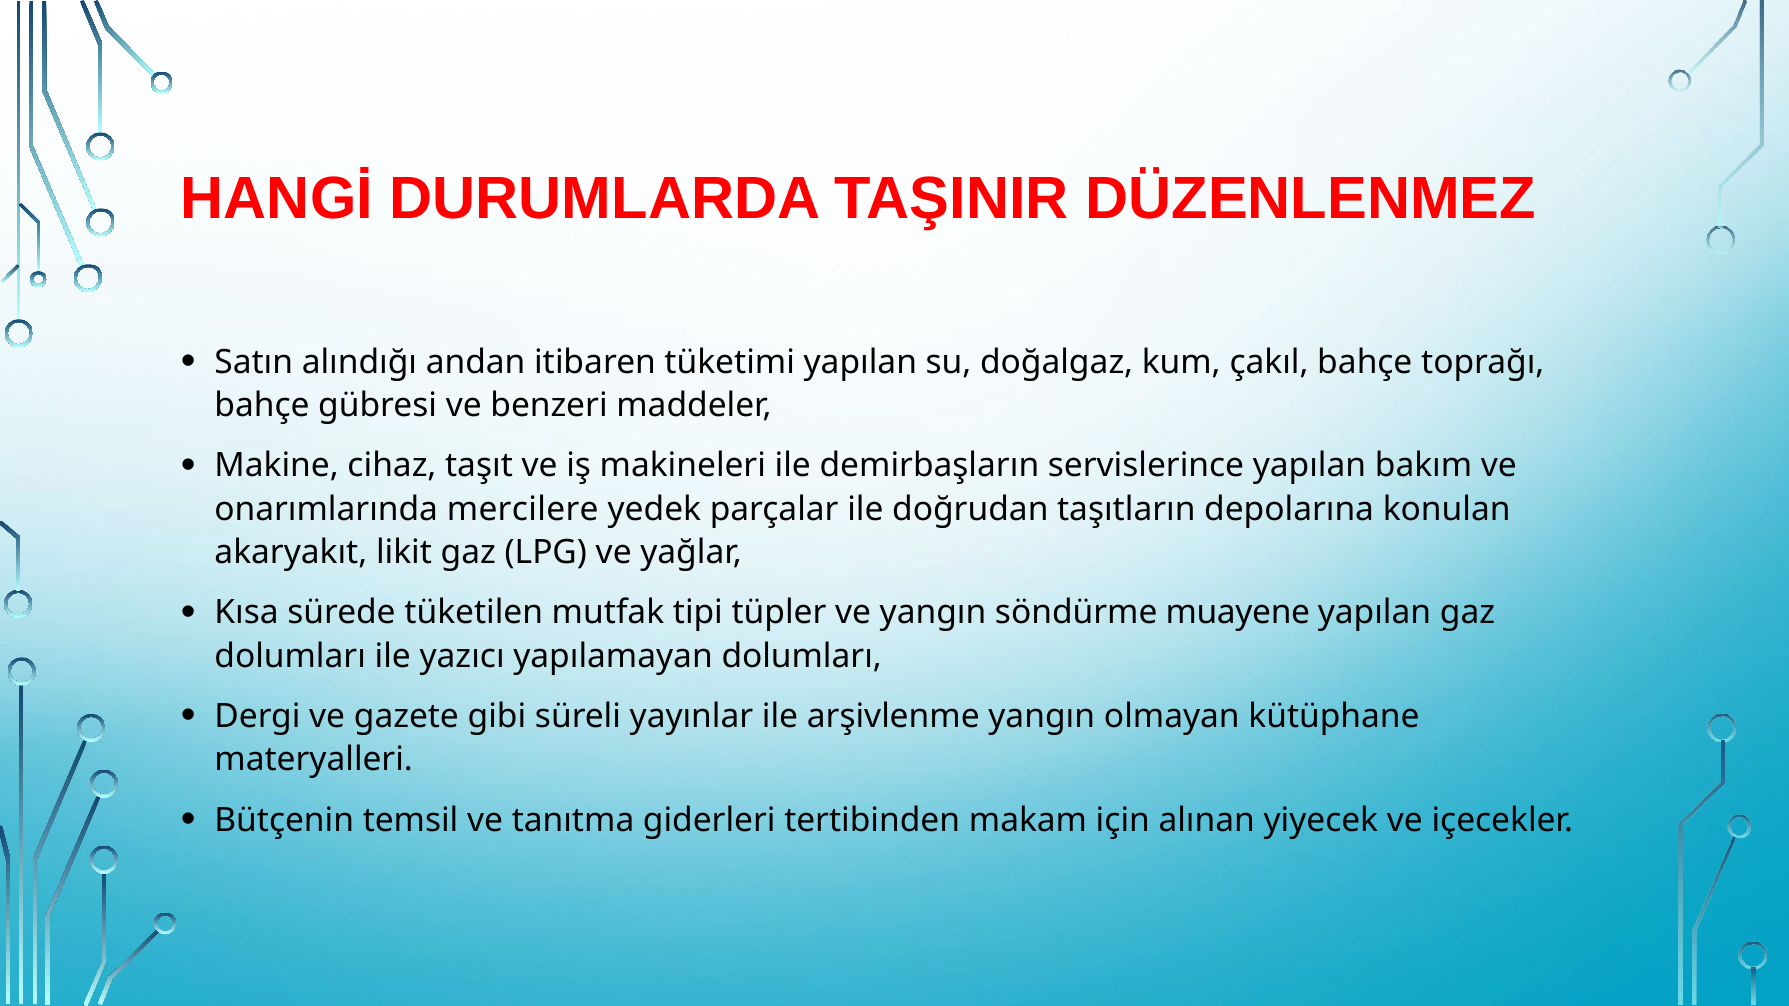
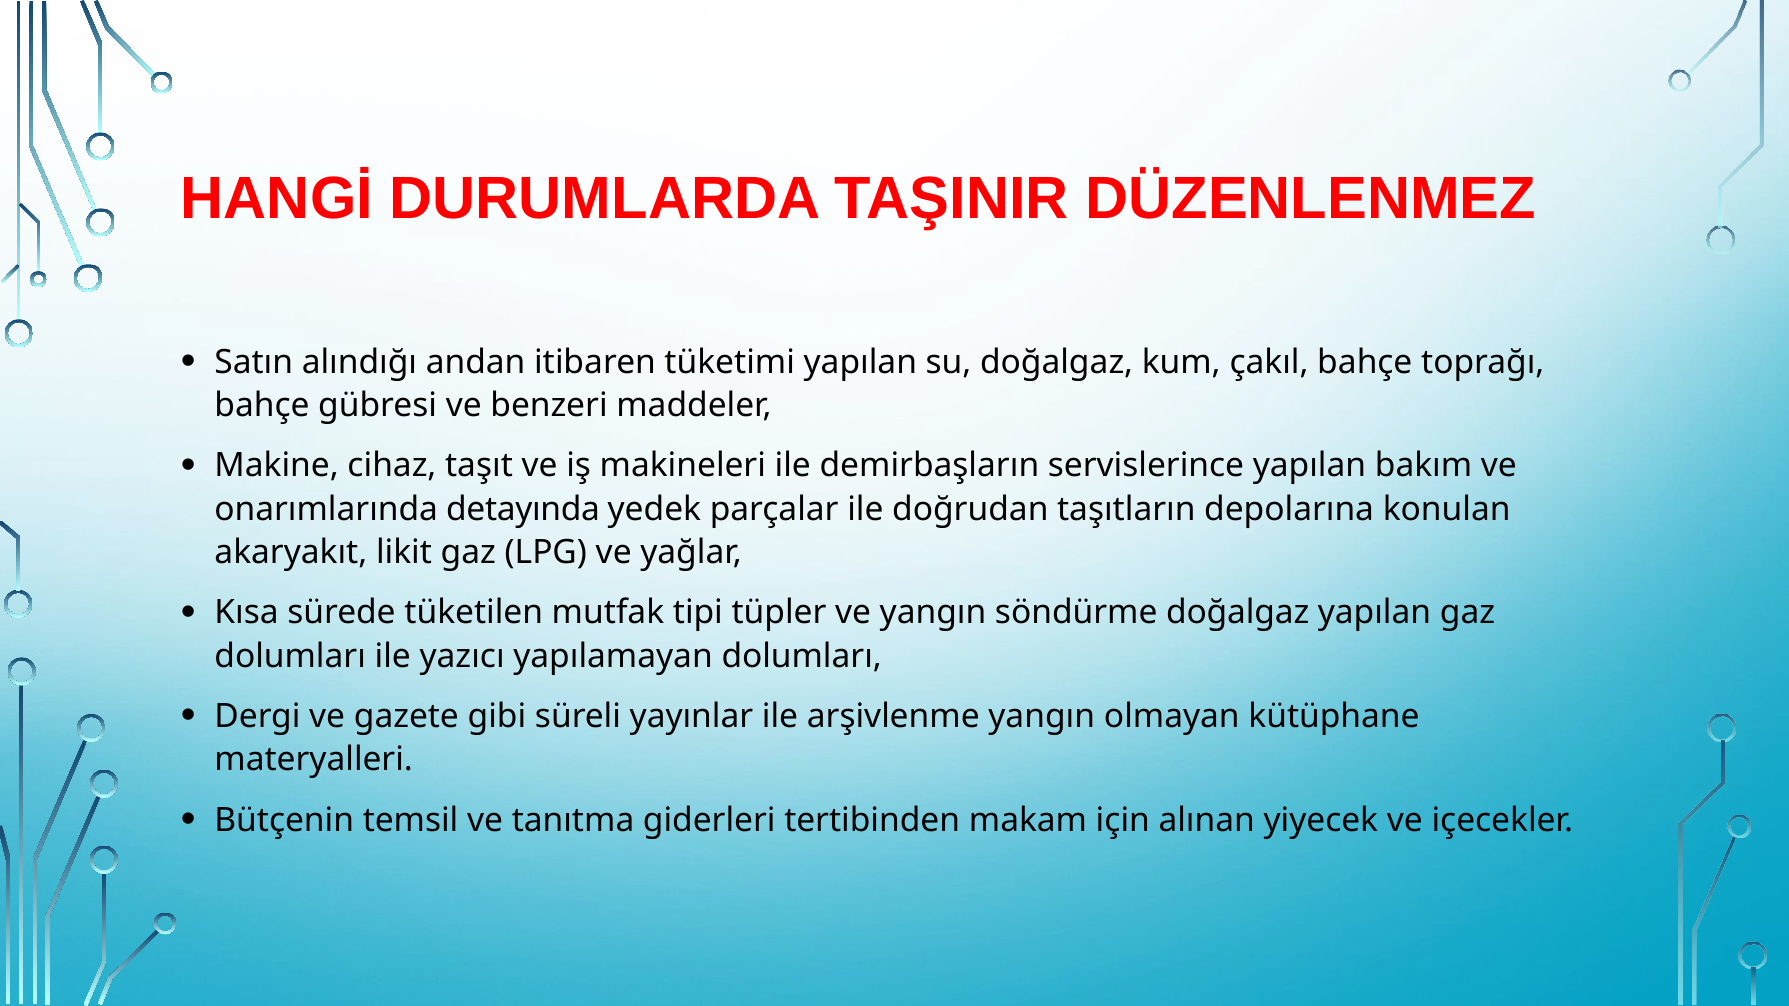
mercilere: mercilere -> detayında
söndürme muayene: muayene -> doğalgaz
